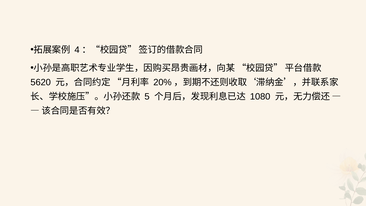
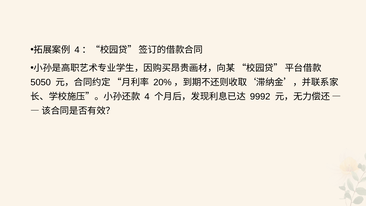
5620: 5620 -> 5050
5: 5 -> 4
1080: 1080 -> 9992
